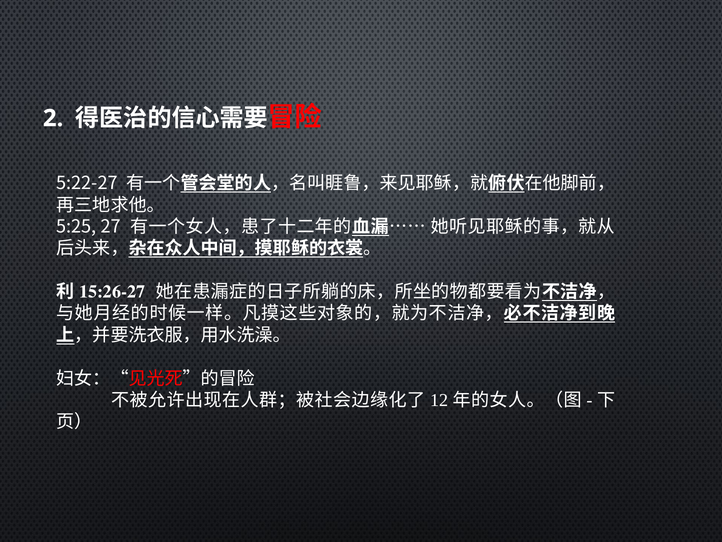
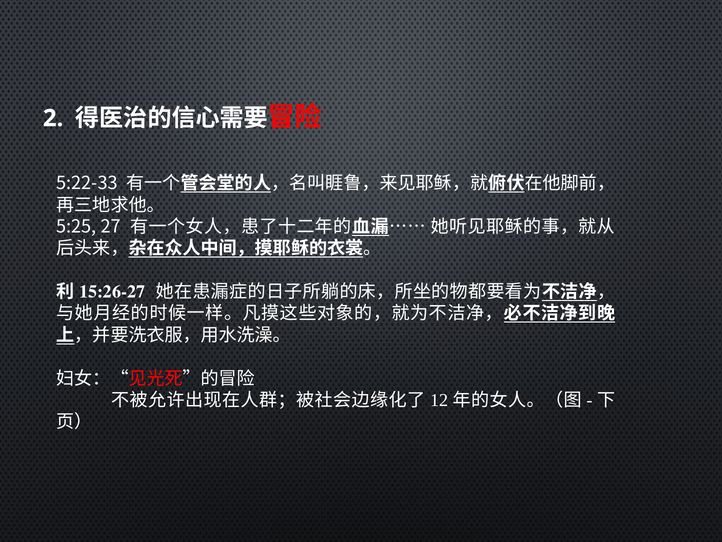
5:22-27: 5:22-27 -> 5:22-33
